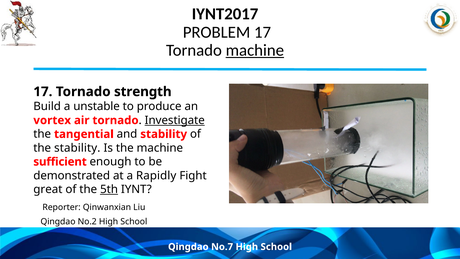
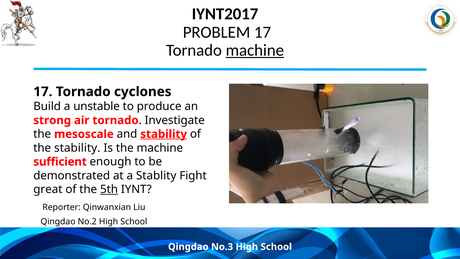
strength: strength -> cyclones
vortex: vortex -> strong
Investigate underline: present -> none
tangential: tangential -> mesoscale
stability at (164, 134) underline: none -> present
Rapidly: Rapidly -> Stablity
No.7: No.7 -> No.3
